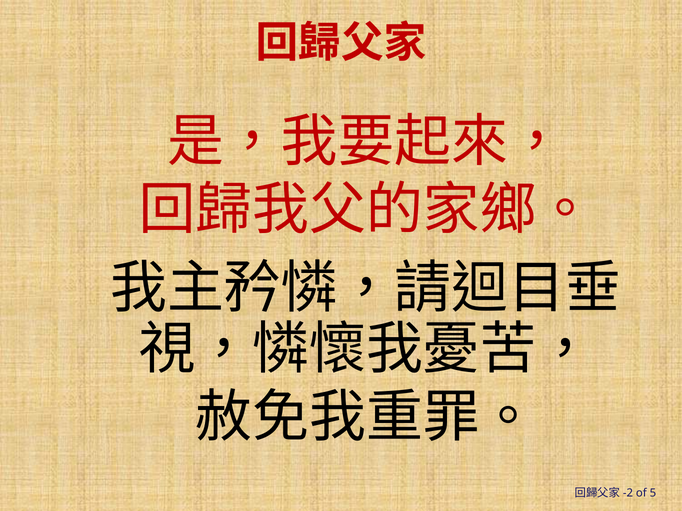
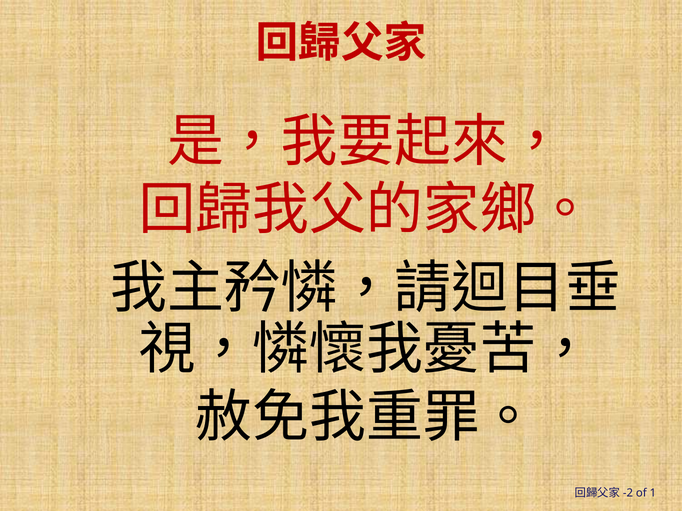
5: 5 -> 1
